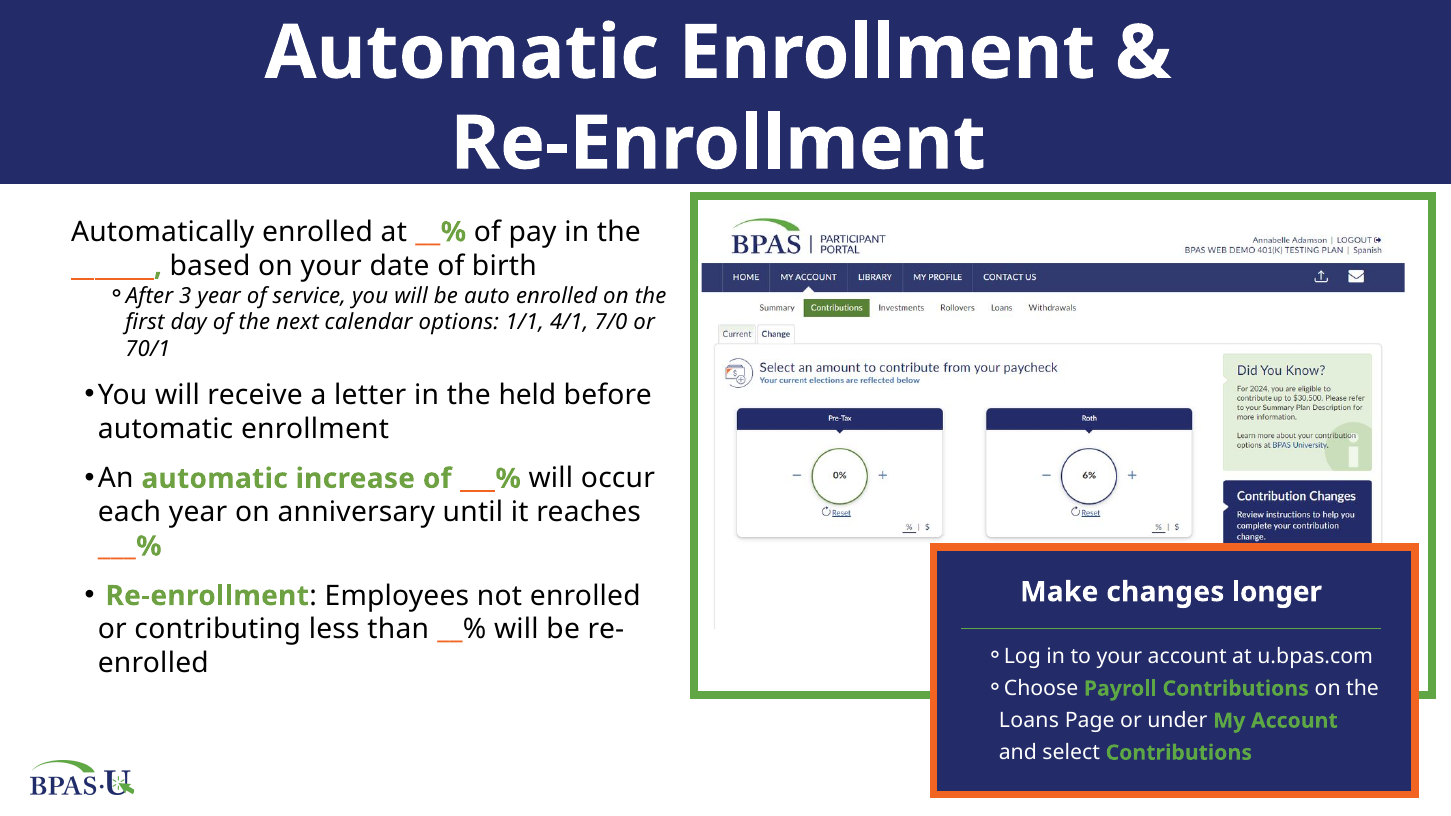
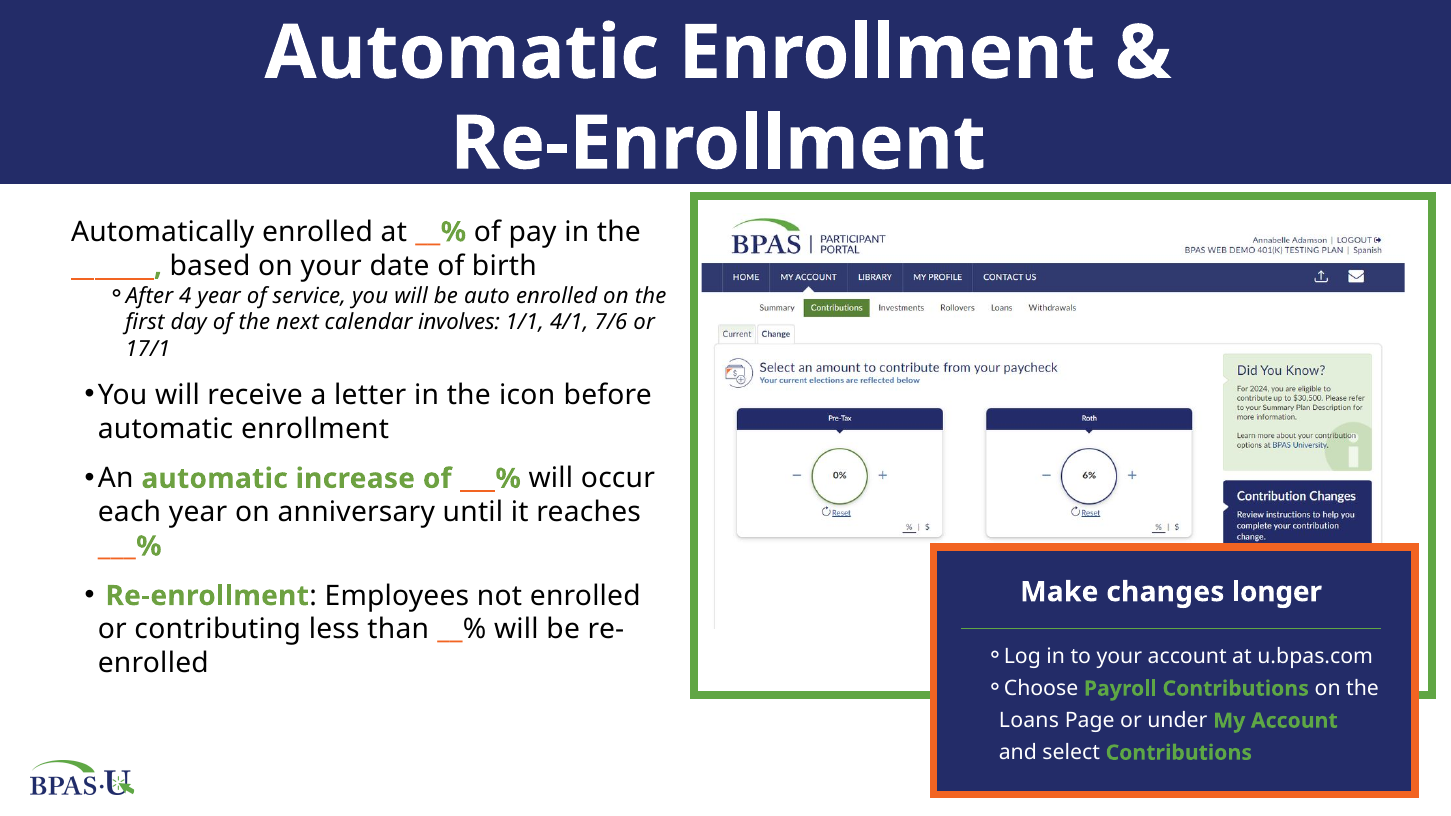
3: 3 -> 4
options: options -> involves
7/0: 7/0 -> 7/6
70/1: 70/1 -> 17/1
held: held -> icon
